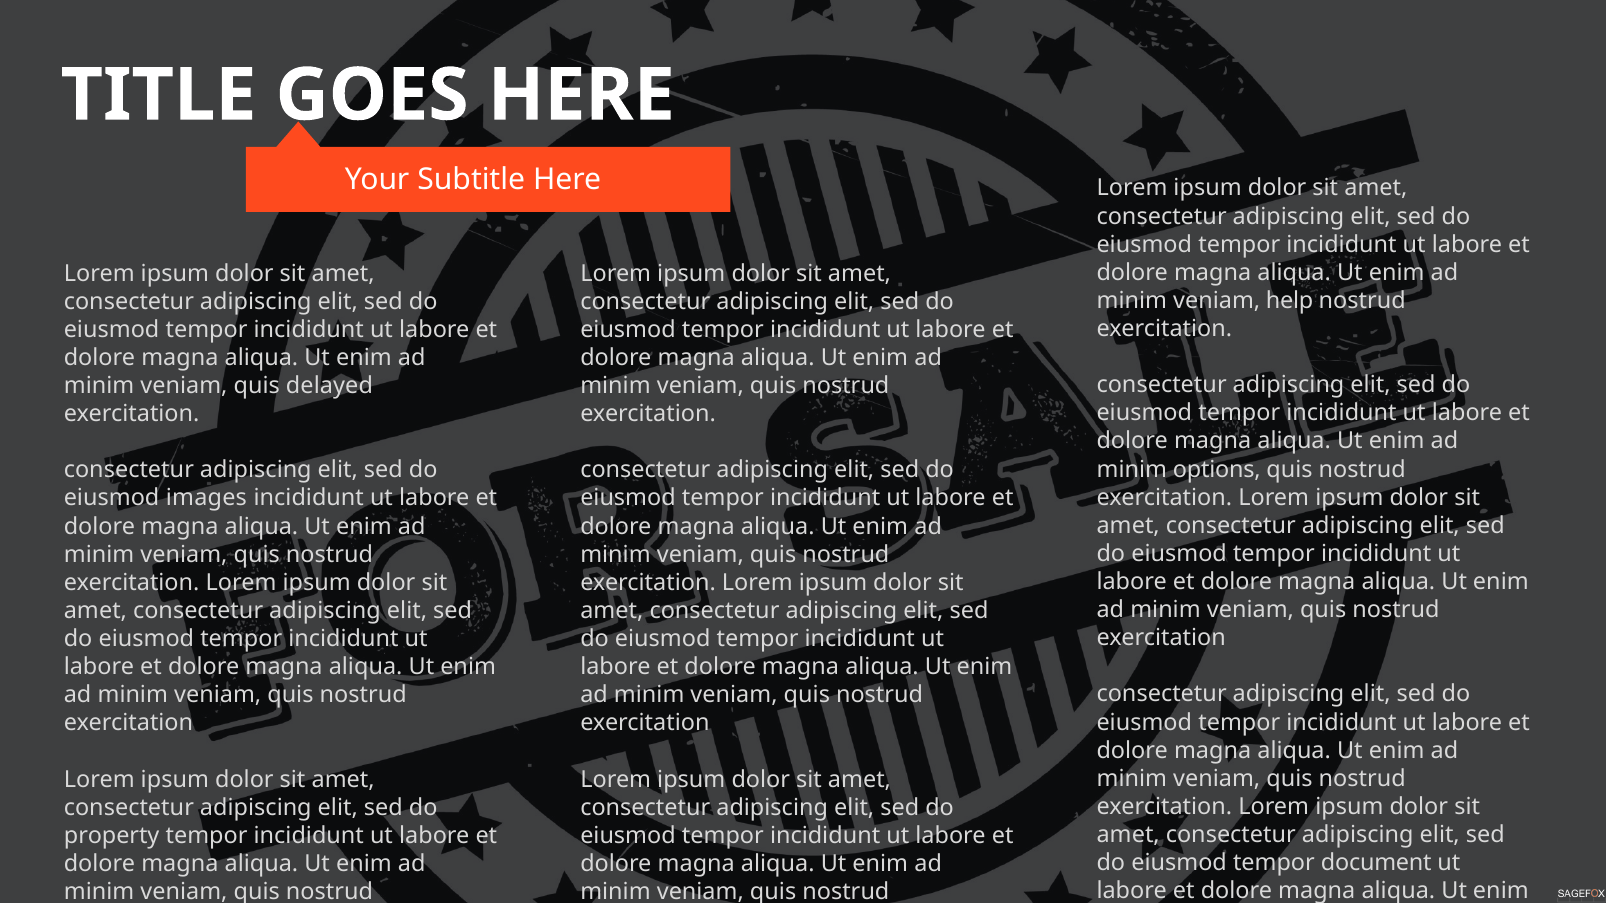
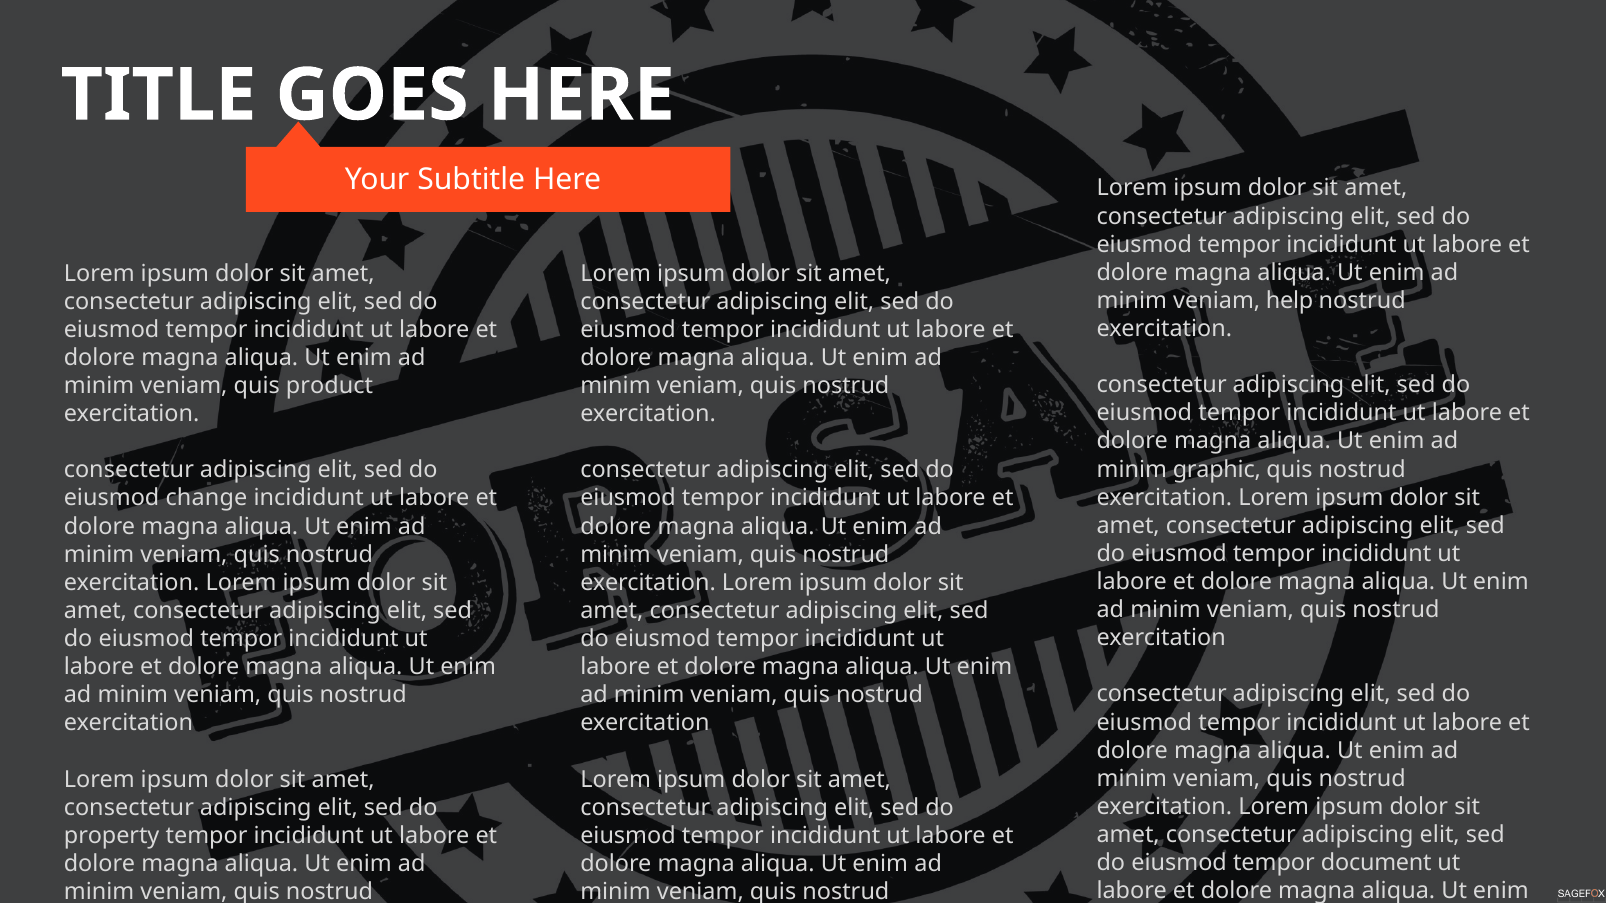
delayed: delayed -> product
options: options -> graphic
images: images -> change
